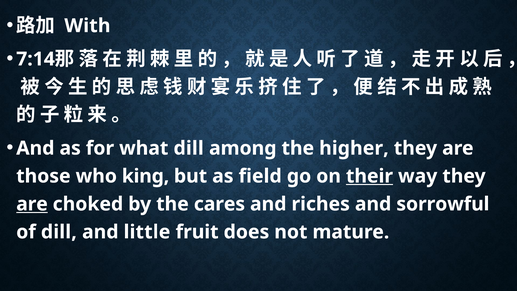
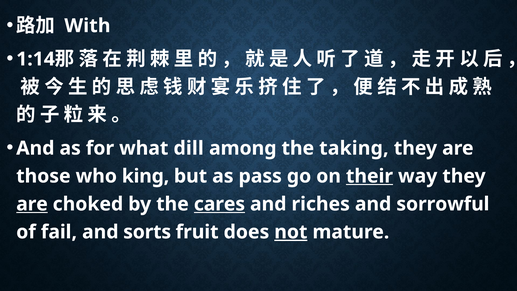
7:14: 7:14 -> 1:14
higher: higher -> taking
field: field -> pass
cares underline: none -> present
of dill: dill -> fail
little: little -> sorts
not underline: none -> present
